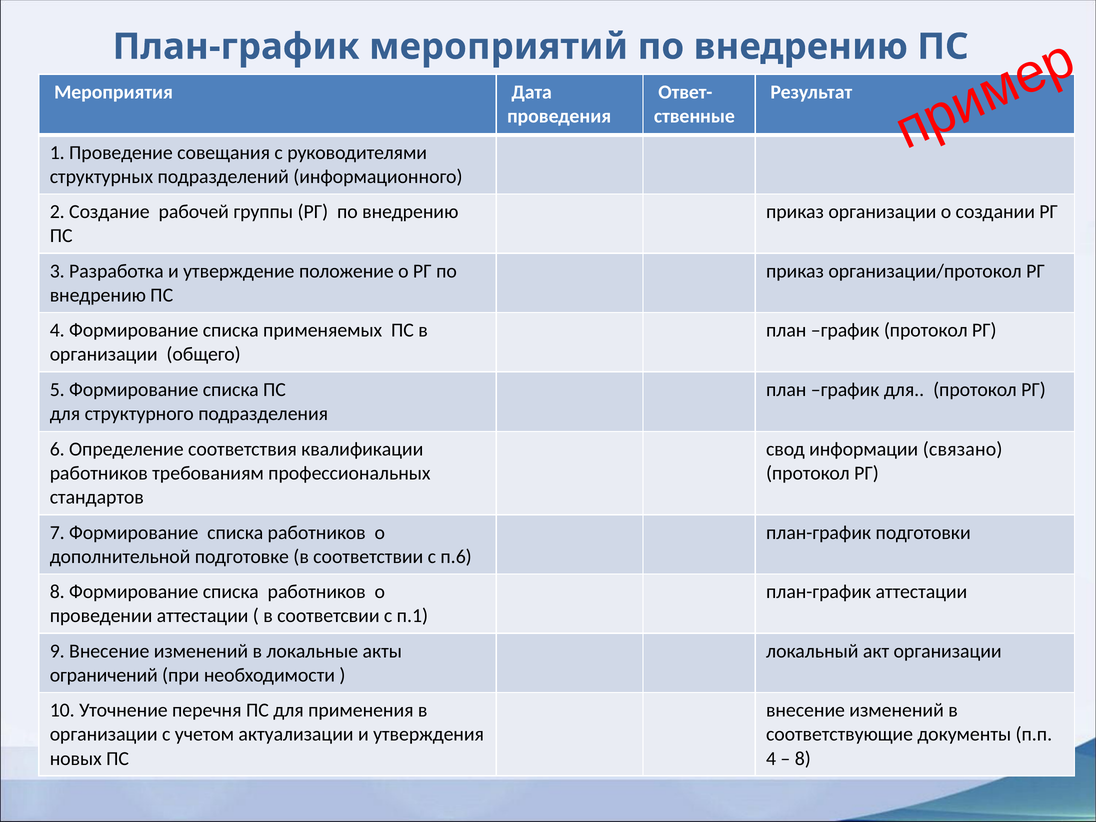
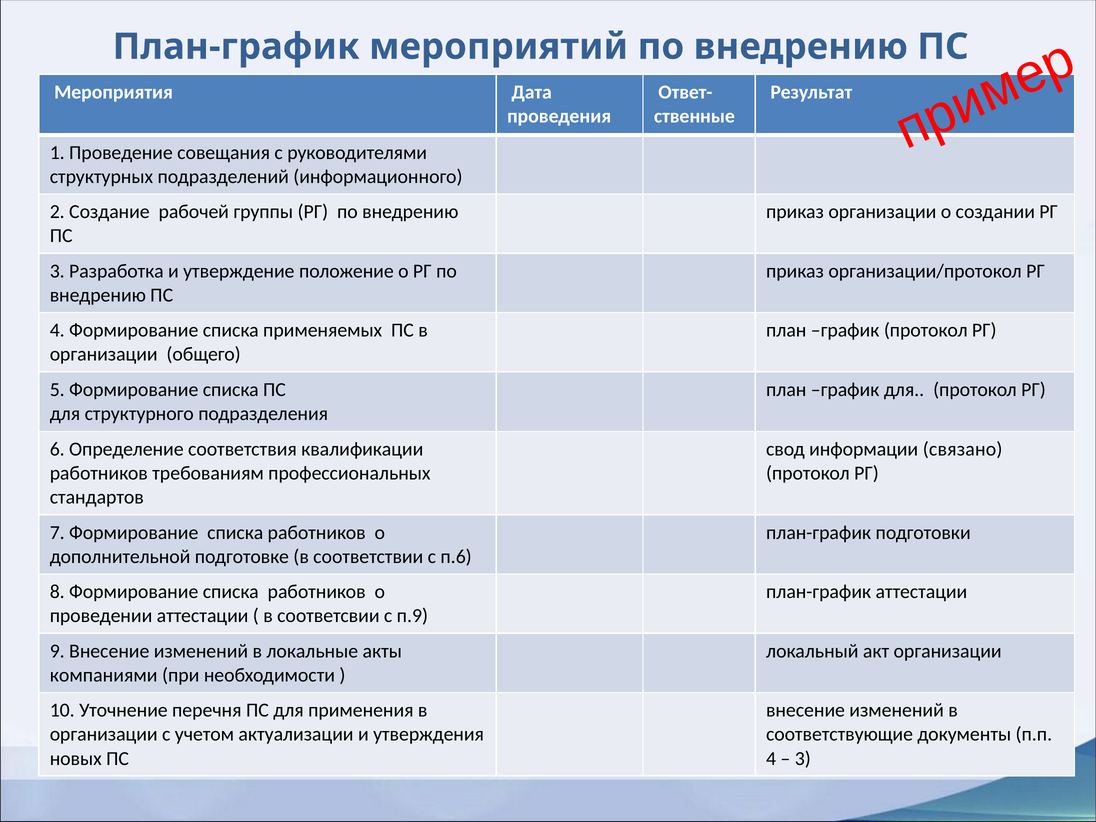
п.1: п.1 -> п.9
ограничений: ограничений -> компаниями
8 at (803, 759): 8 -> 3
